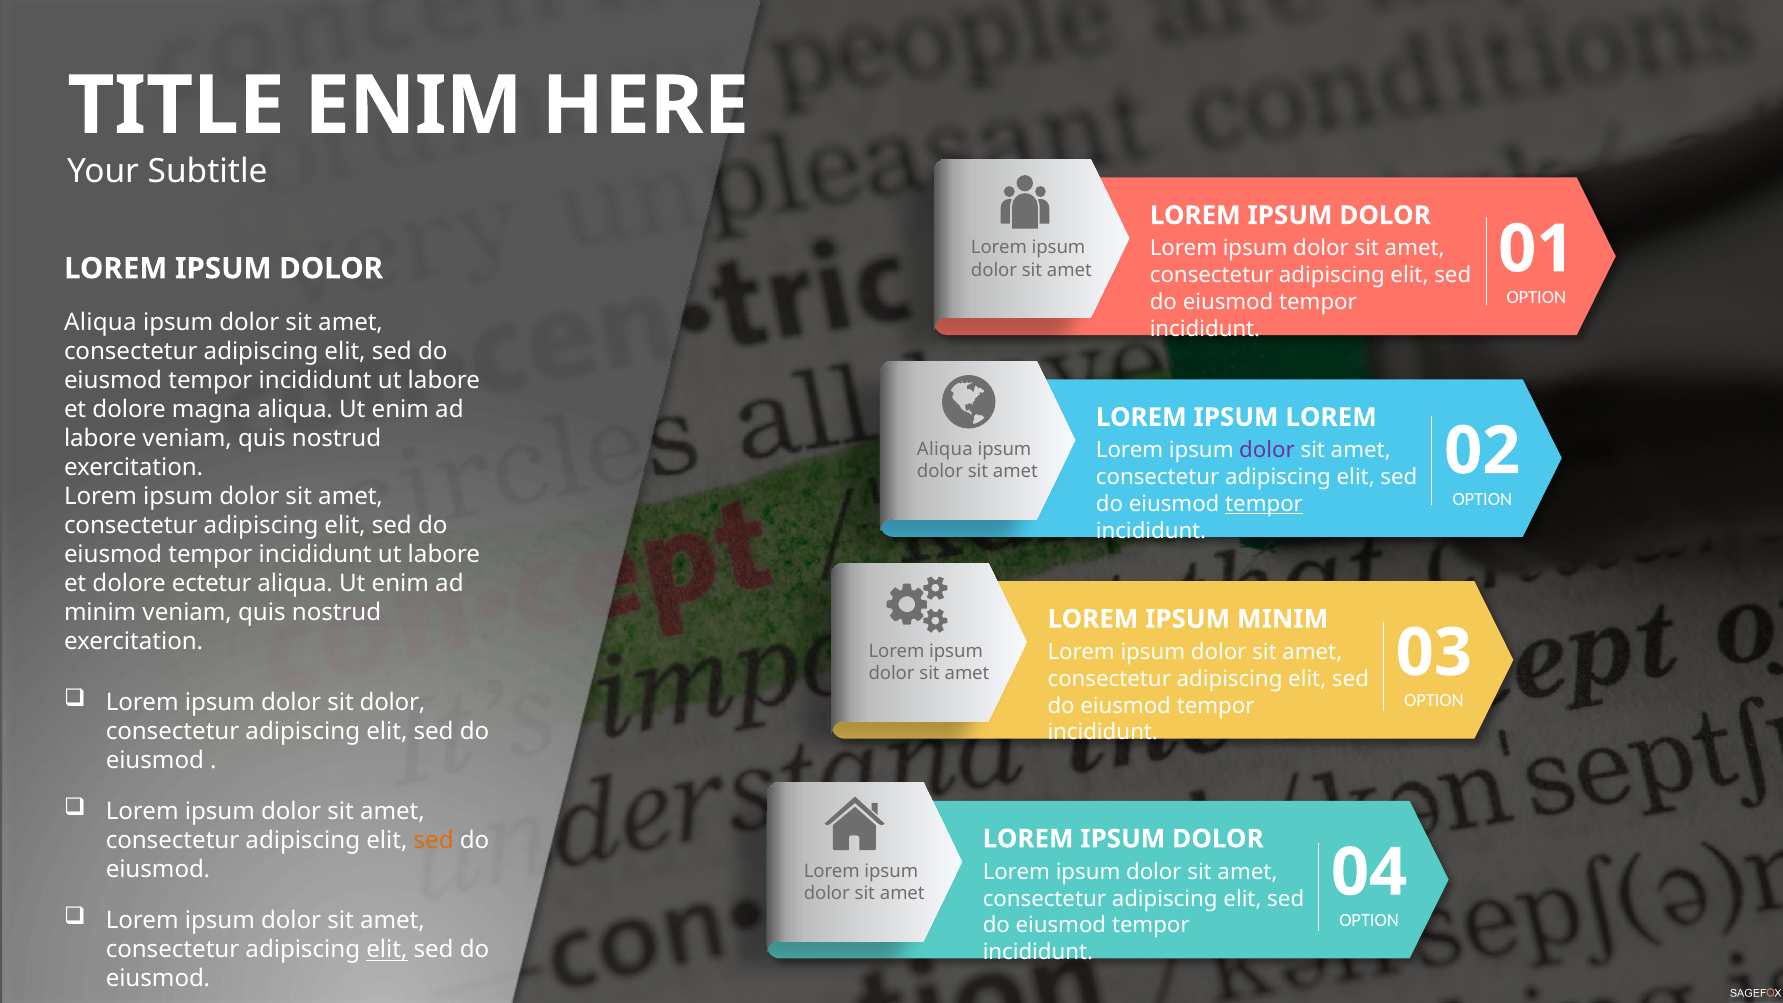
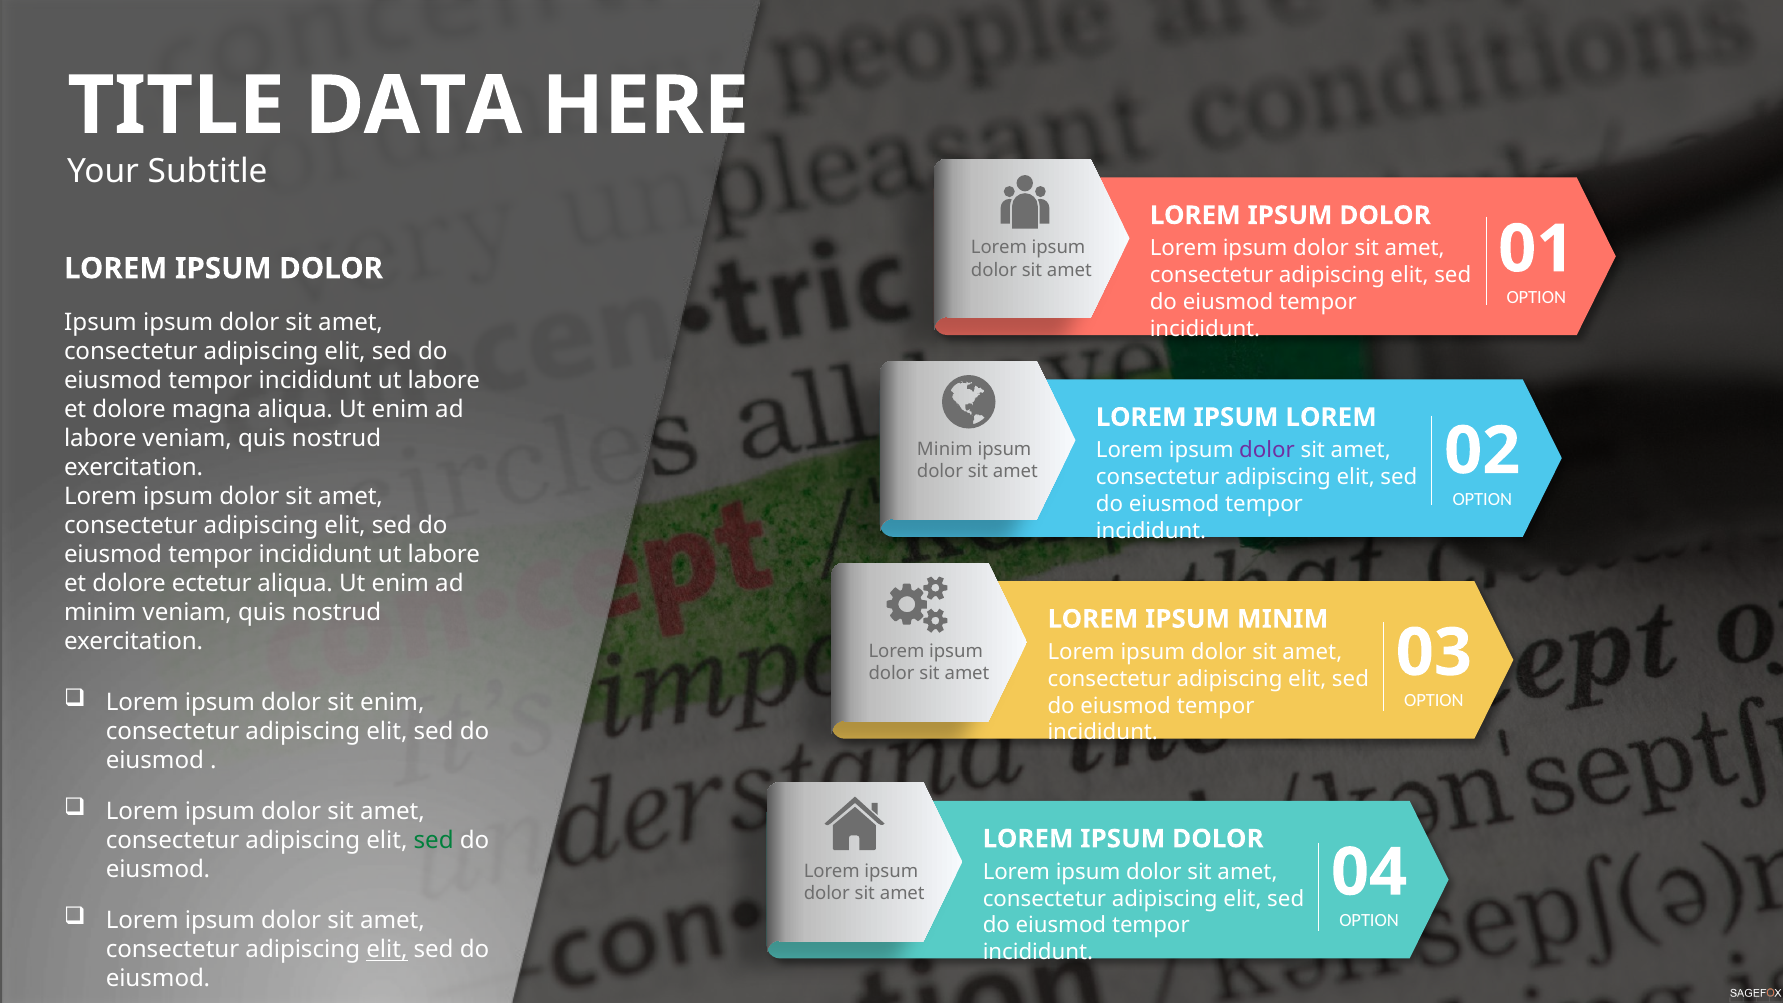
ENIM at (413, 106): ENIM -> DATA
Aliqua at (100, 323): Aliqua -> Ipsum
Aliqua at (945, 449): Aliqua -> Minim
tempor at (1264, 504) underline: present -> none
sit dolor: dolor -> enim
sed at (434, 840) colour: orange -> green
